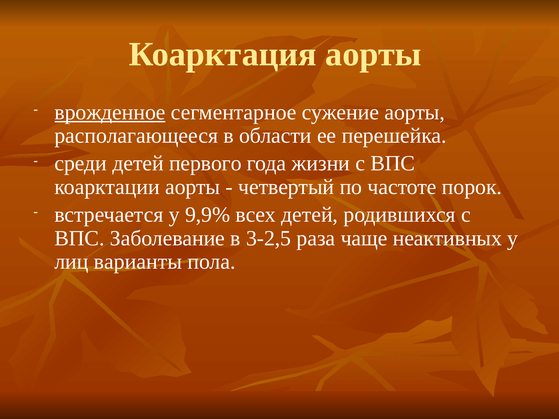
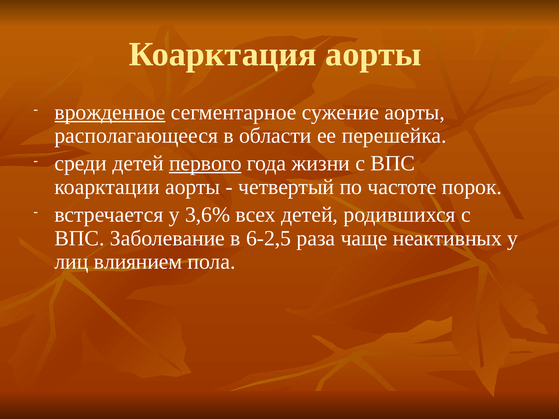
первого underline: none -> present
9,9%: 9,9% -> 3,6%
3-2,5: 3-2,5 -> 6-2,5
варианты: варианты -> влиянием
